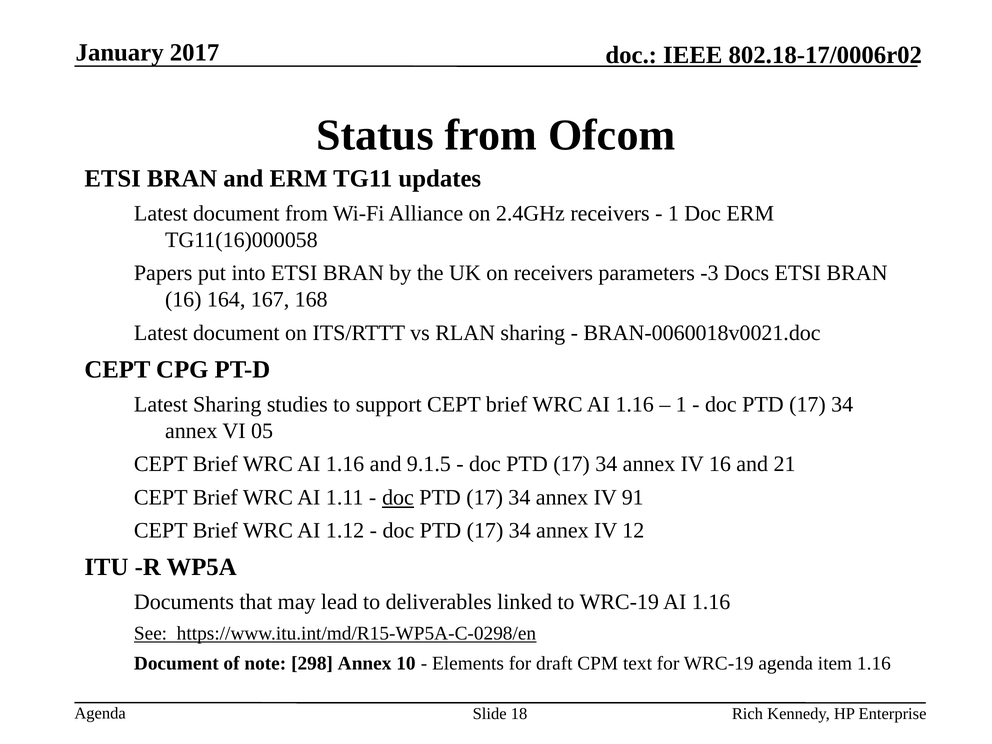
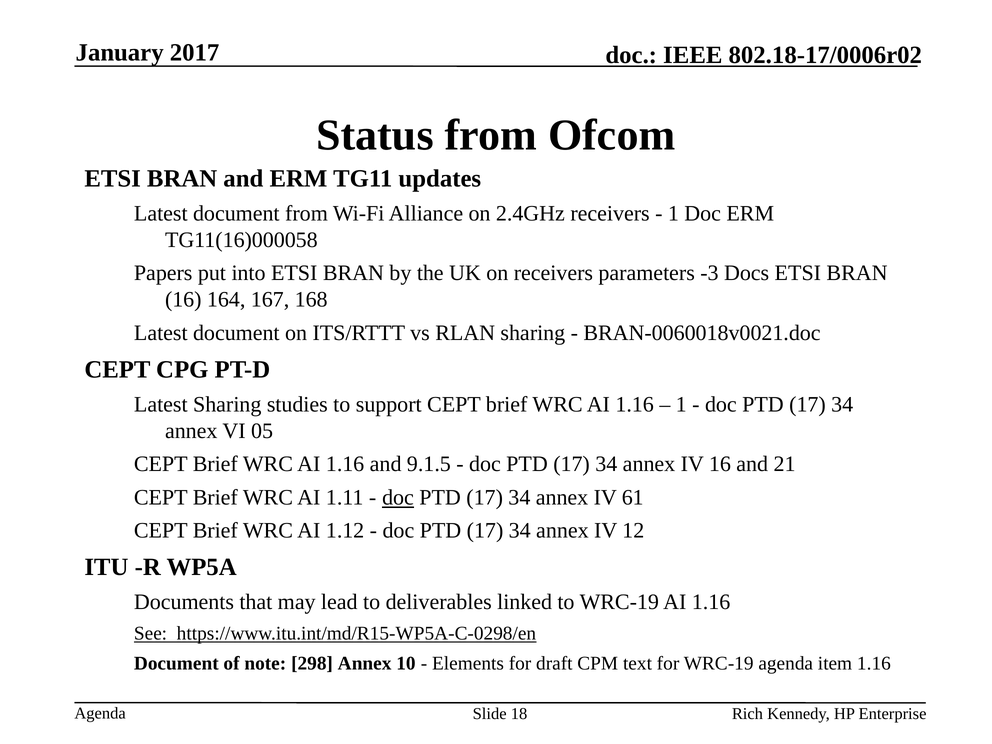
91: 91 -> 61
